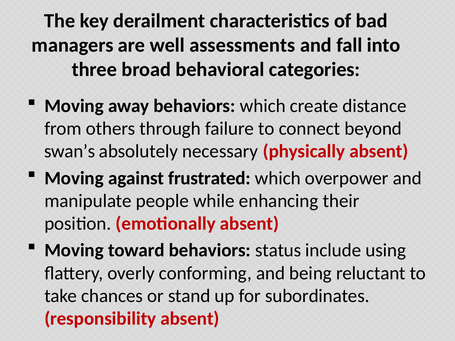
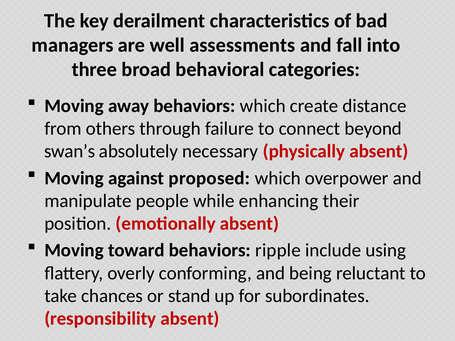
frustrated: frustrated -> proposed
status: status -> ripple
